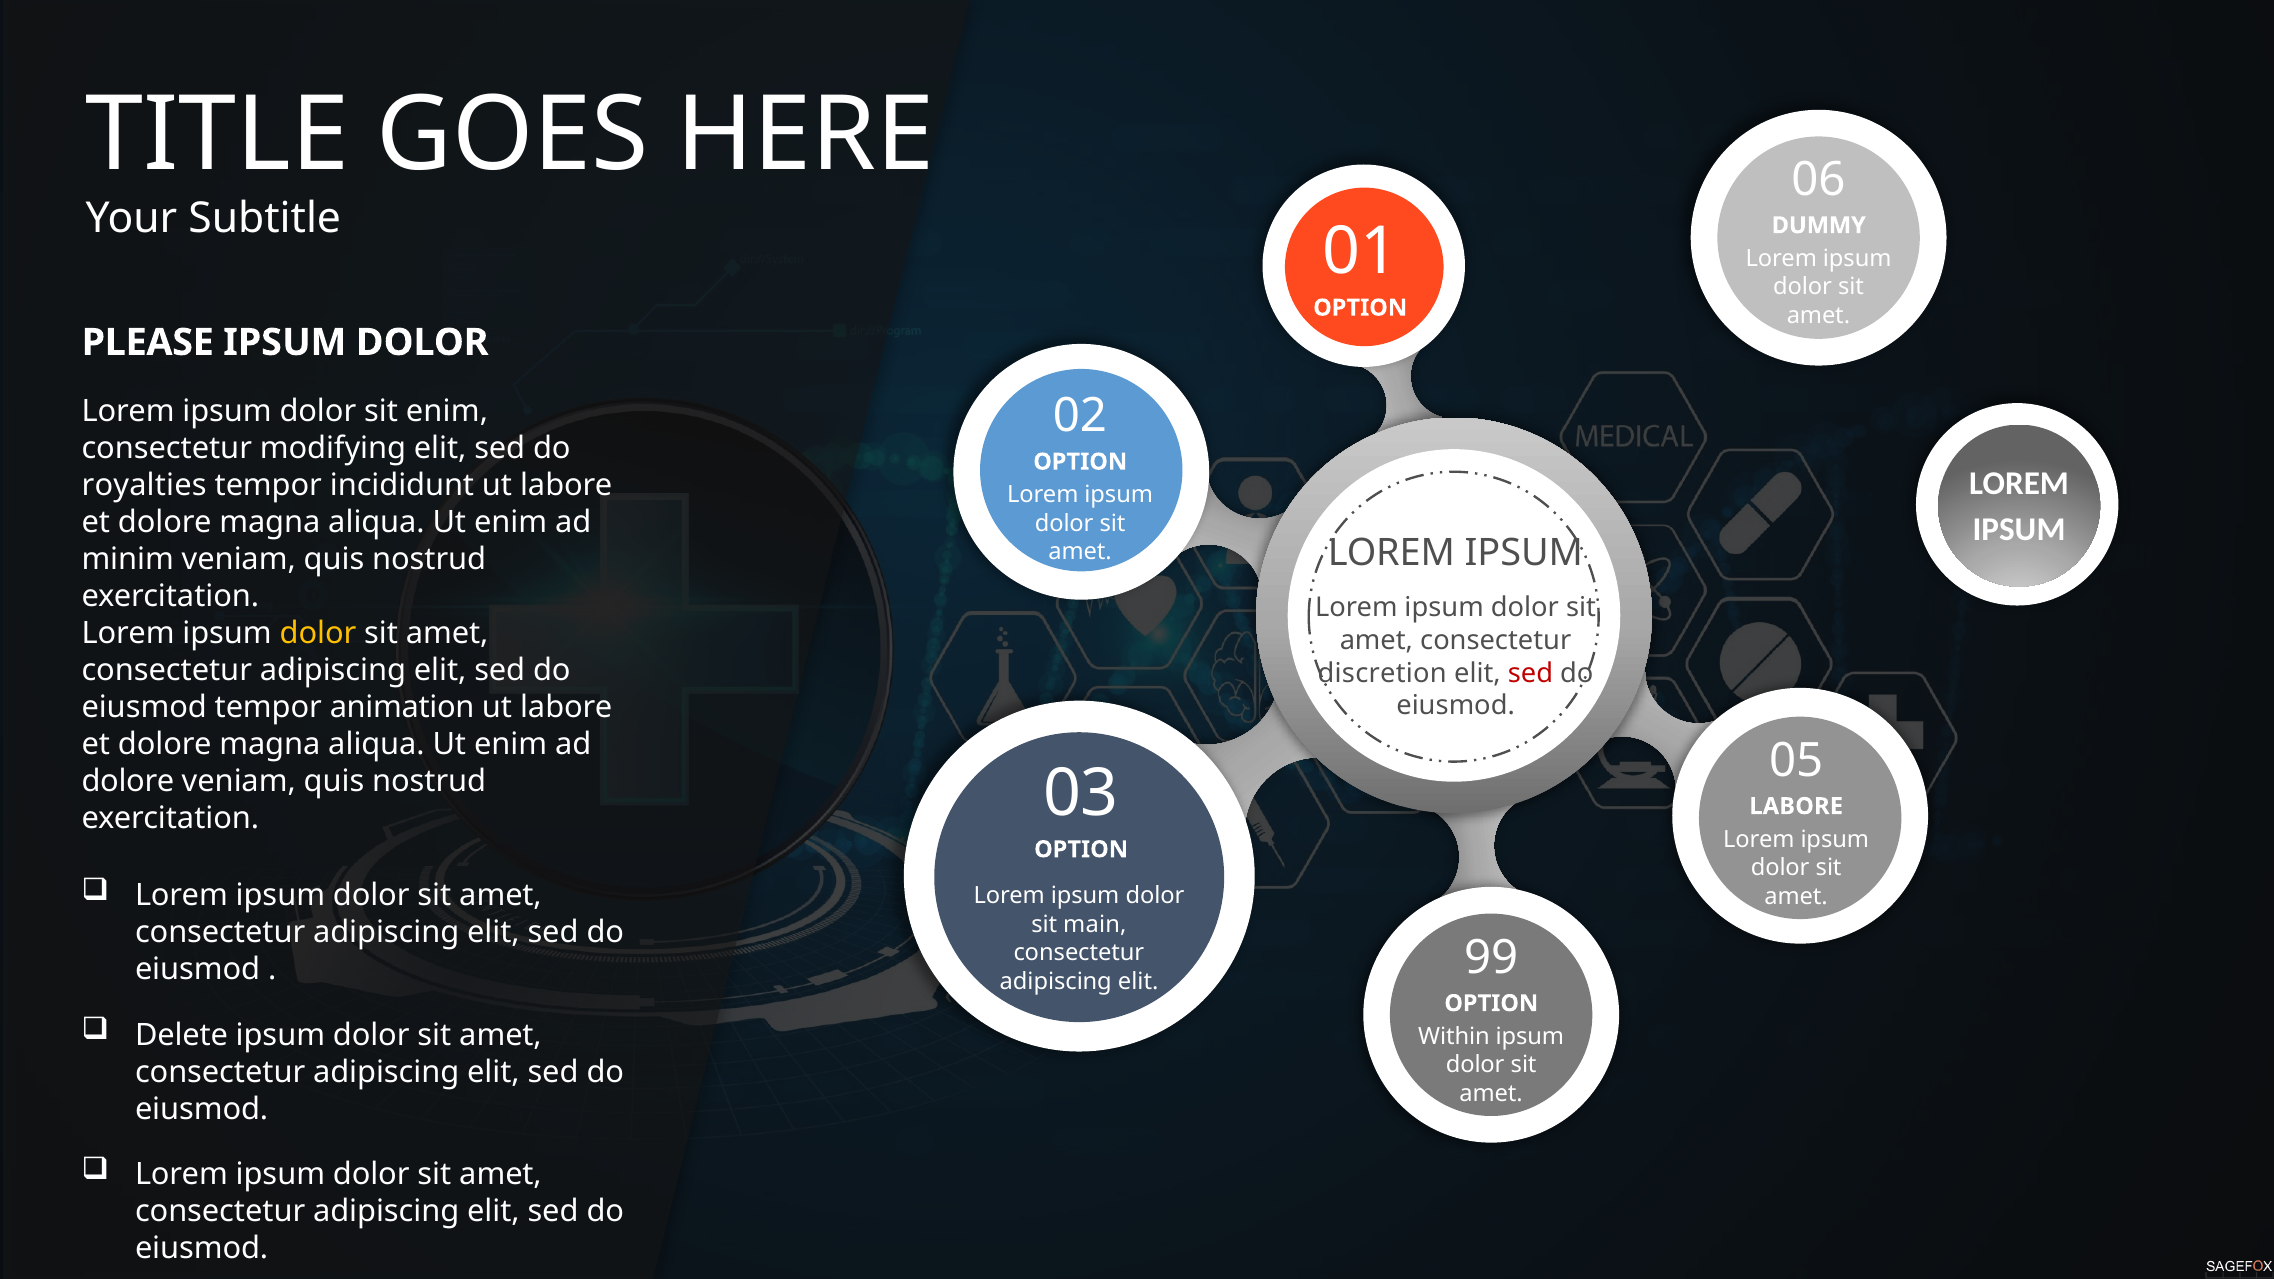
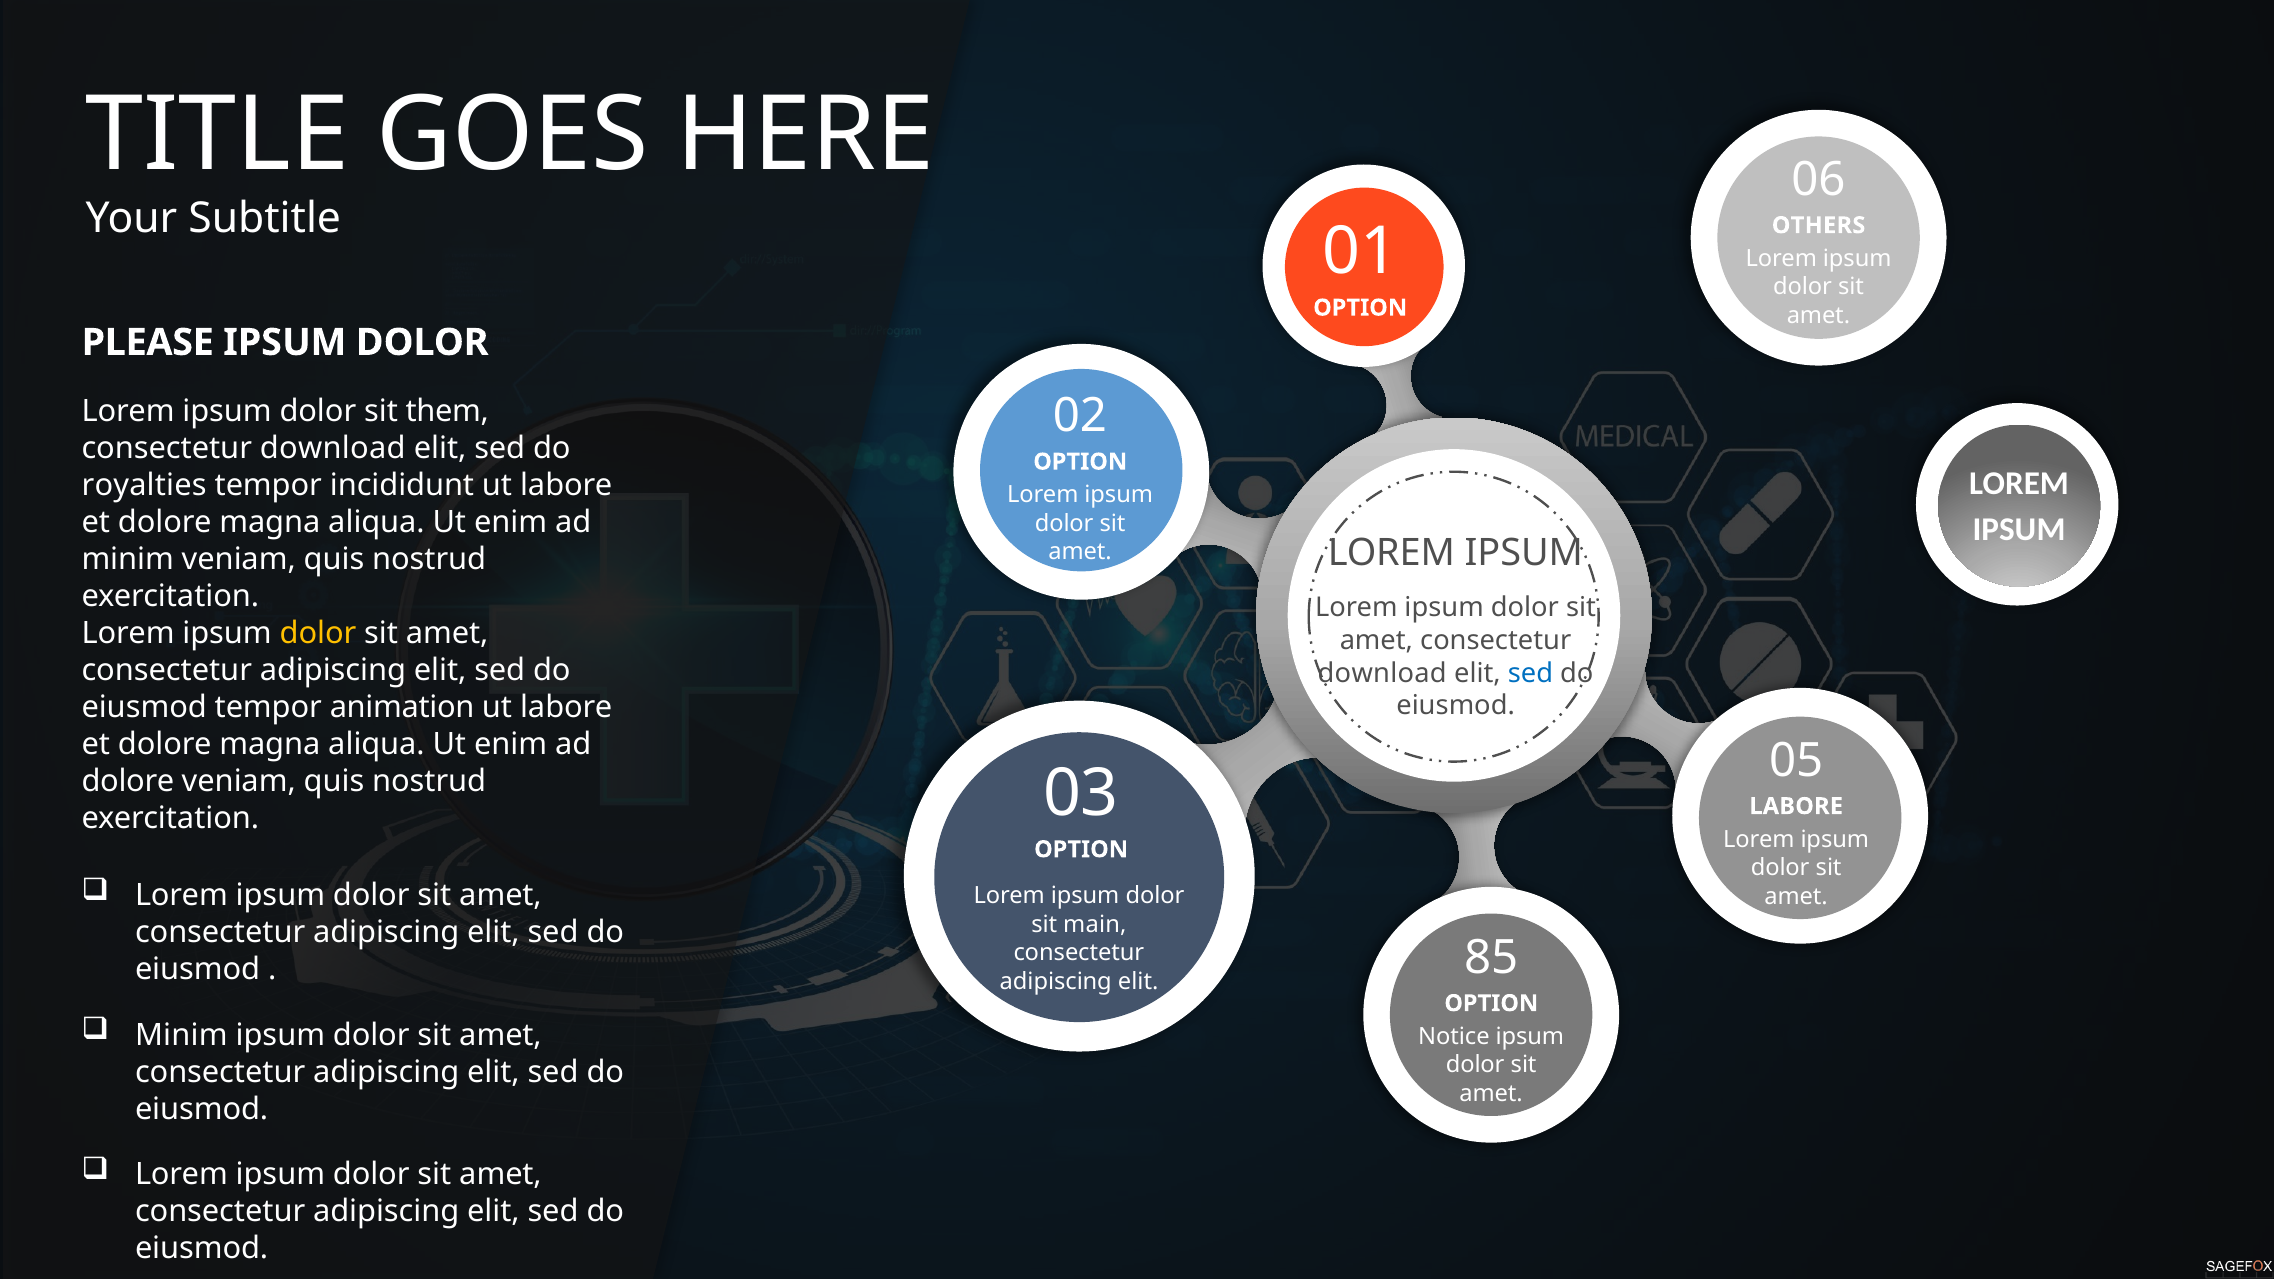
DUMMY: DUMMY -> OTHERS
sit enim: enim -> them
modifying at (333, 449): modifying -> download
discretion at (1382, 673): discretion -> download
sed at (1530, 673) colour: red -> blue
99: 99 -> 85
Delete at (182, 1035): Delete -> Minim
Within: Within -> Notice
